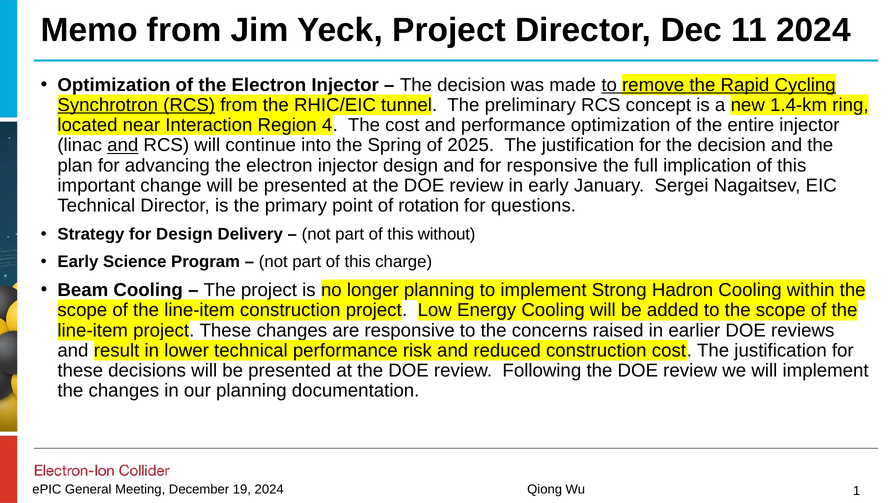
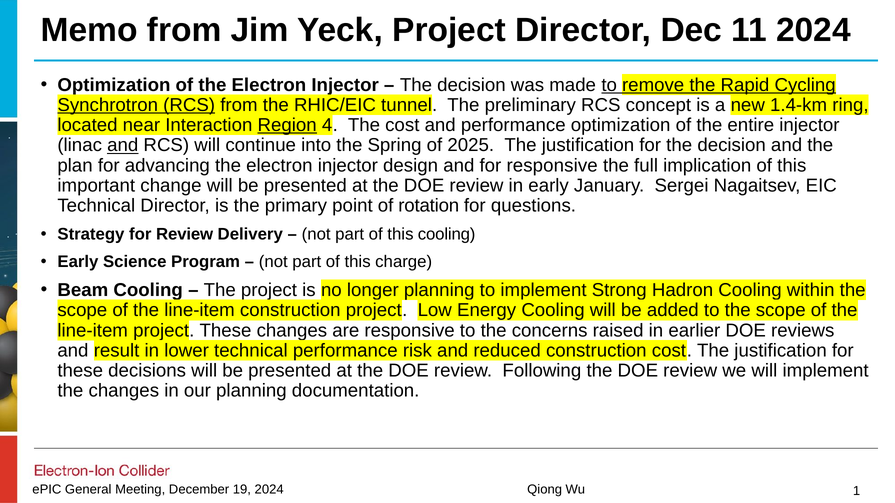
Region underline: none -> present
for Design: Design -> Review
this without: without -> cooling
